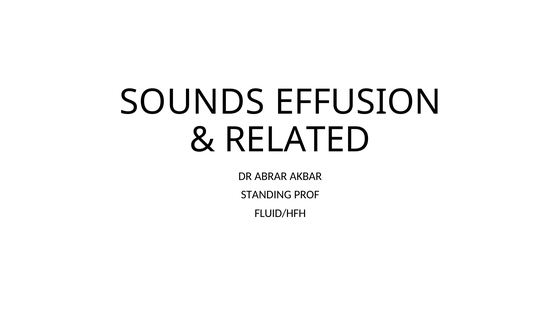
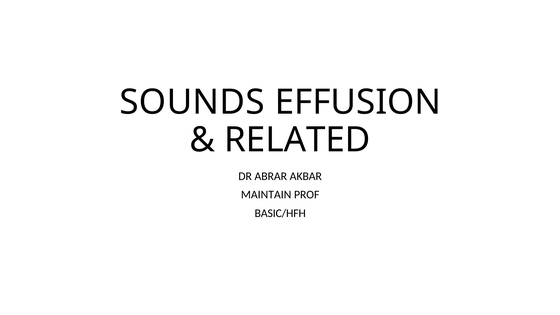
STANDING: STANDING -> MAINTAIN
FLUID/HFH: FLUID/HFH -> BASIC/HFH
